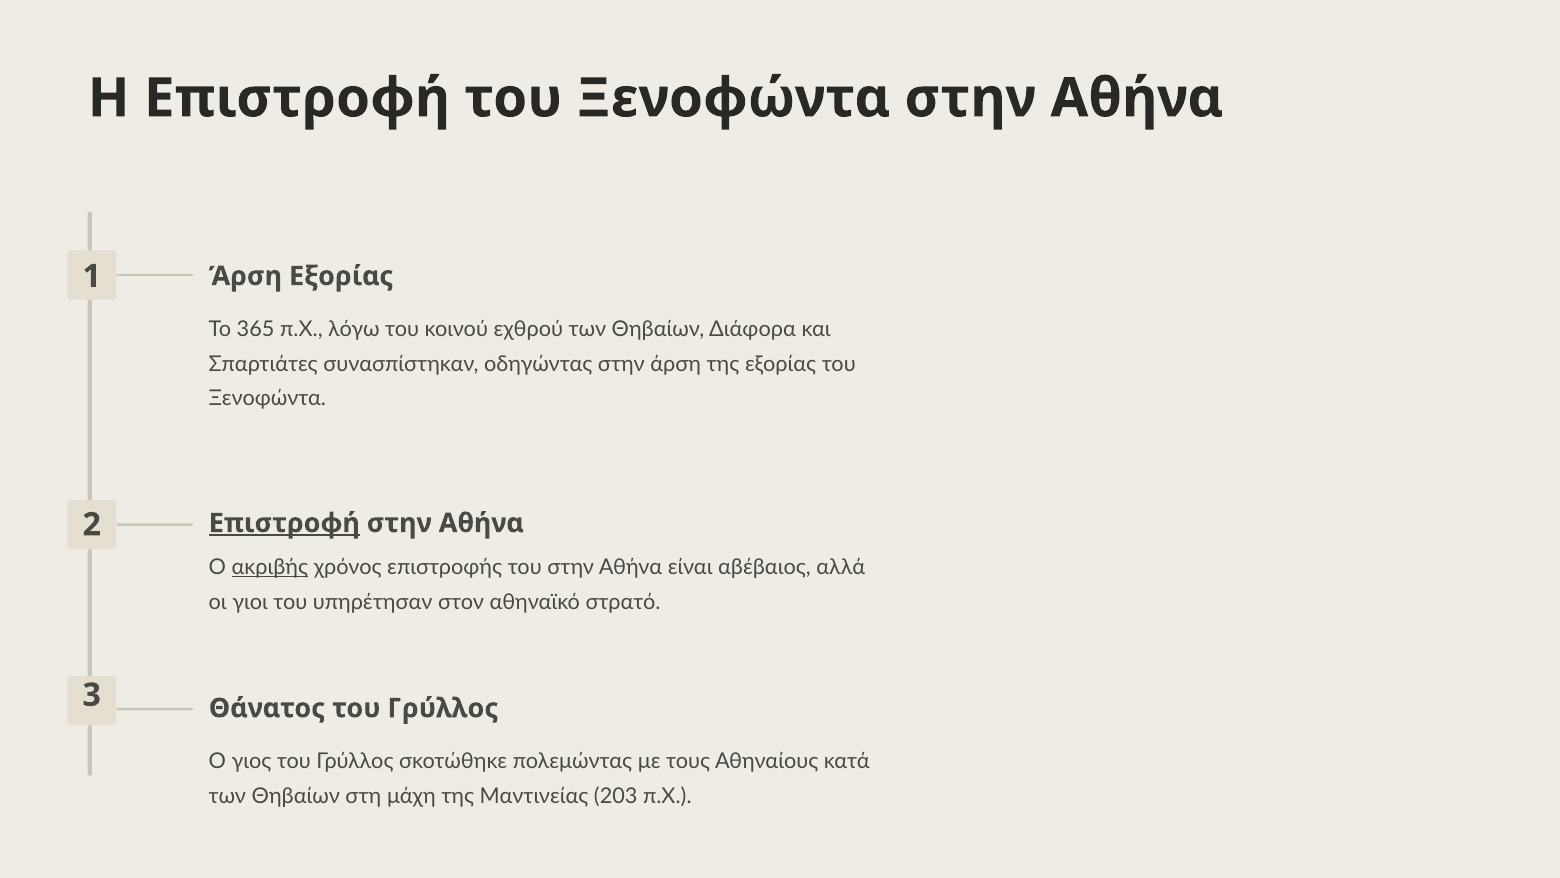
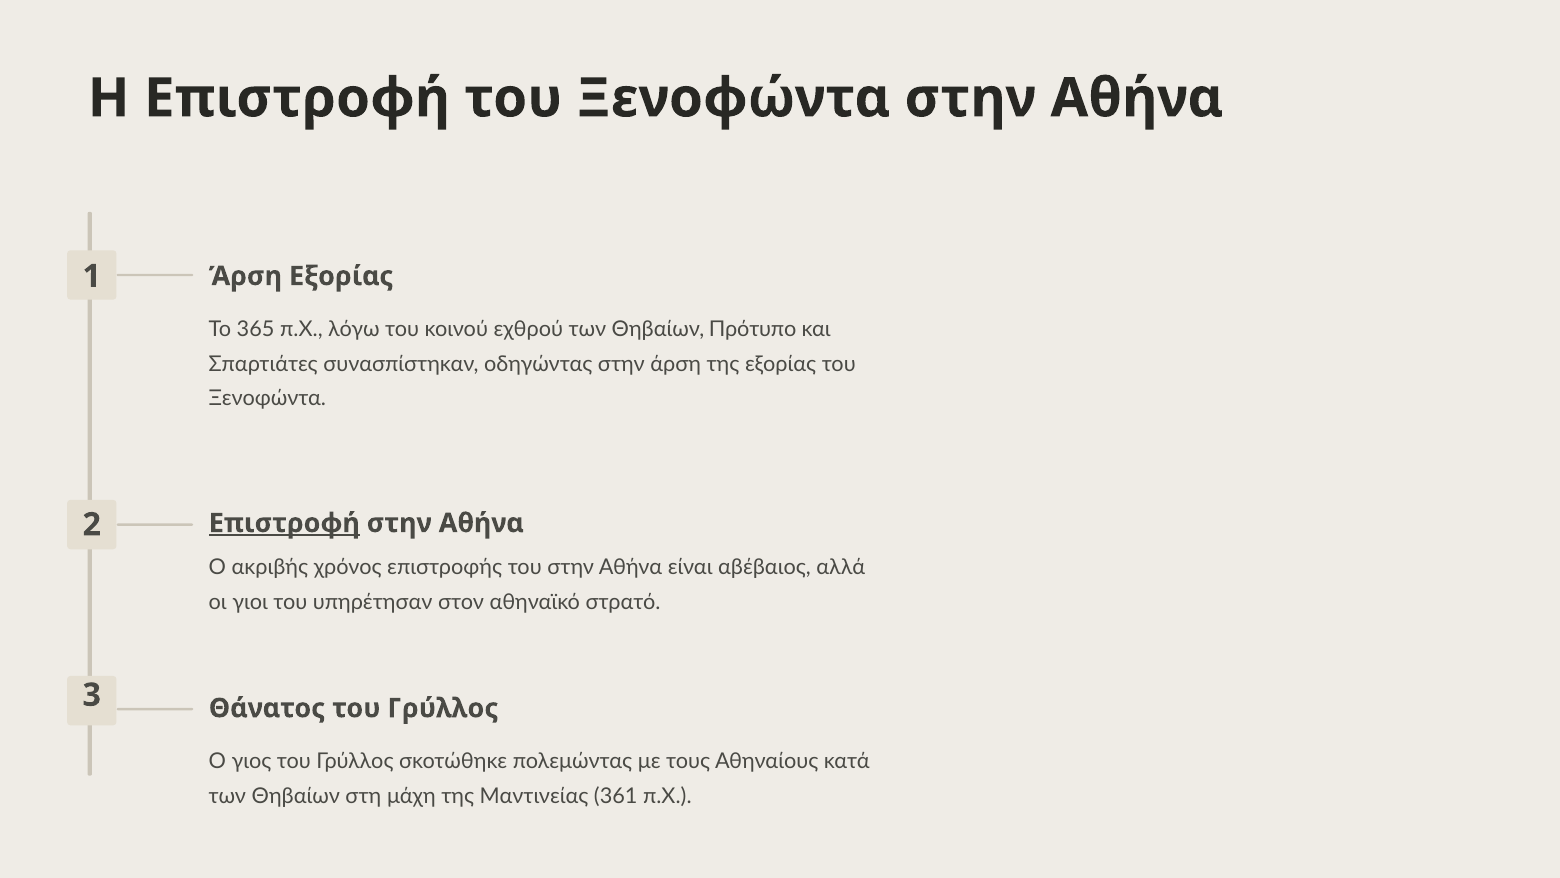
Διάφορα: Διάφορα -> Πρότυπο
ακριβής underline: present -> none
203: 203 -> 361
